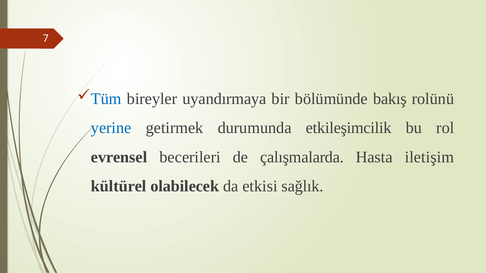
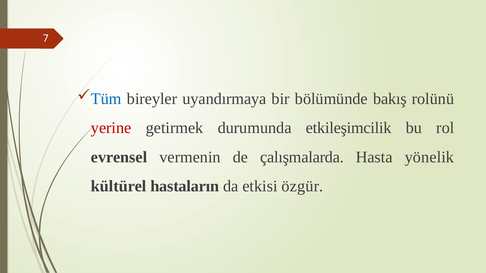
yerine colour: blue -> red
becerileri: becerileri -> vermenin
iletişim: iletişim -> yönelik
olabilecek: olabilecek -> hastaların
sağlık: sağlık -> özgür
